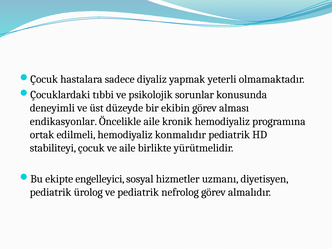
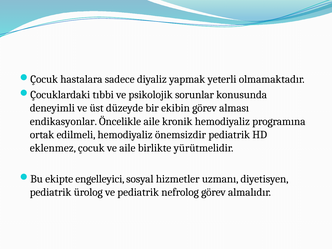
konmalıdır: konmalıdır -> önemsizdir
stabiliteyi: stabiliteyi -> eklenmez
